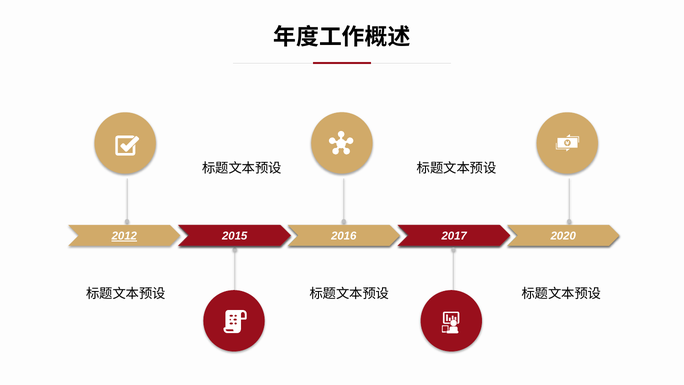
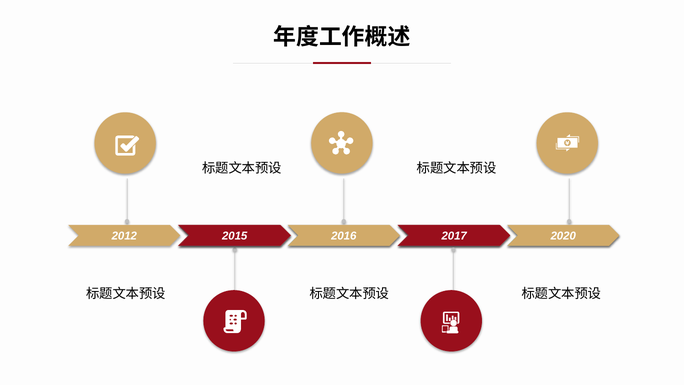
2012 underline: present -> none
